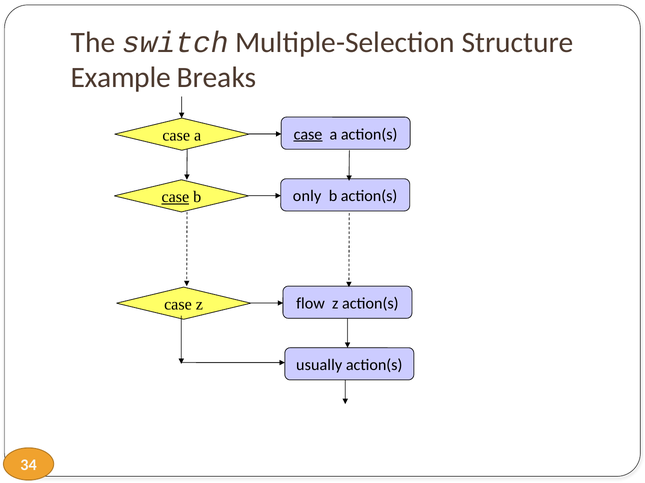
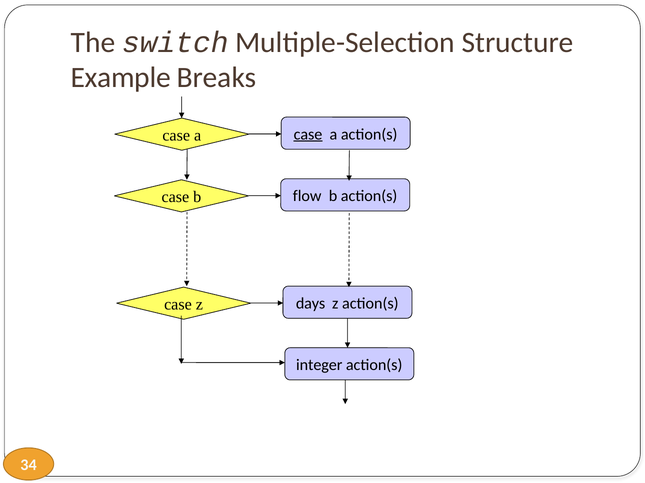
case at (175, 197) underline: present -> none
only: only -> flow
flow: flow -> days
usually: usually -> integer
